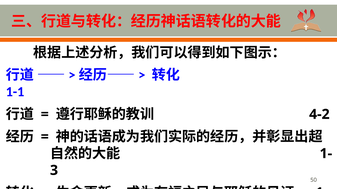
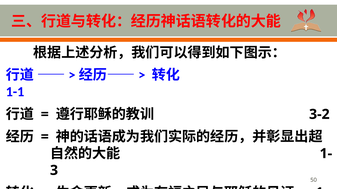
4-2: 4-2 -> 3-2
